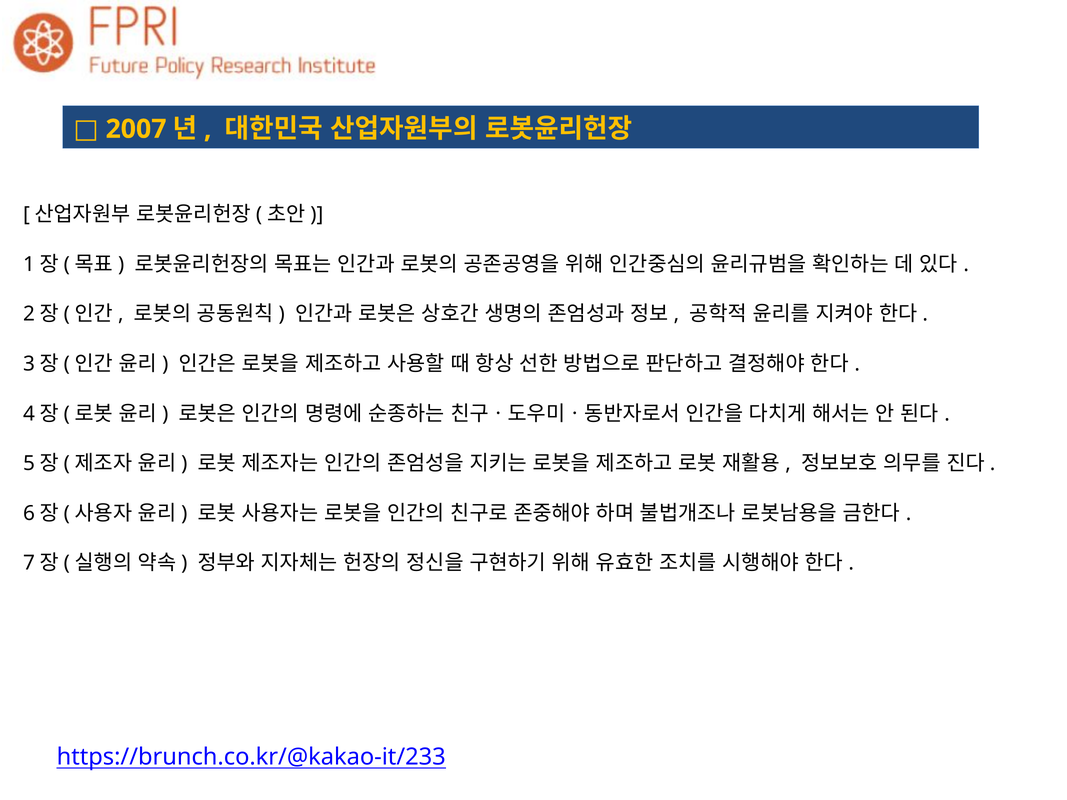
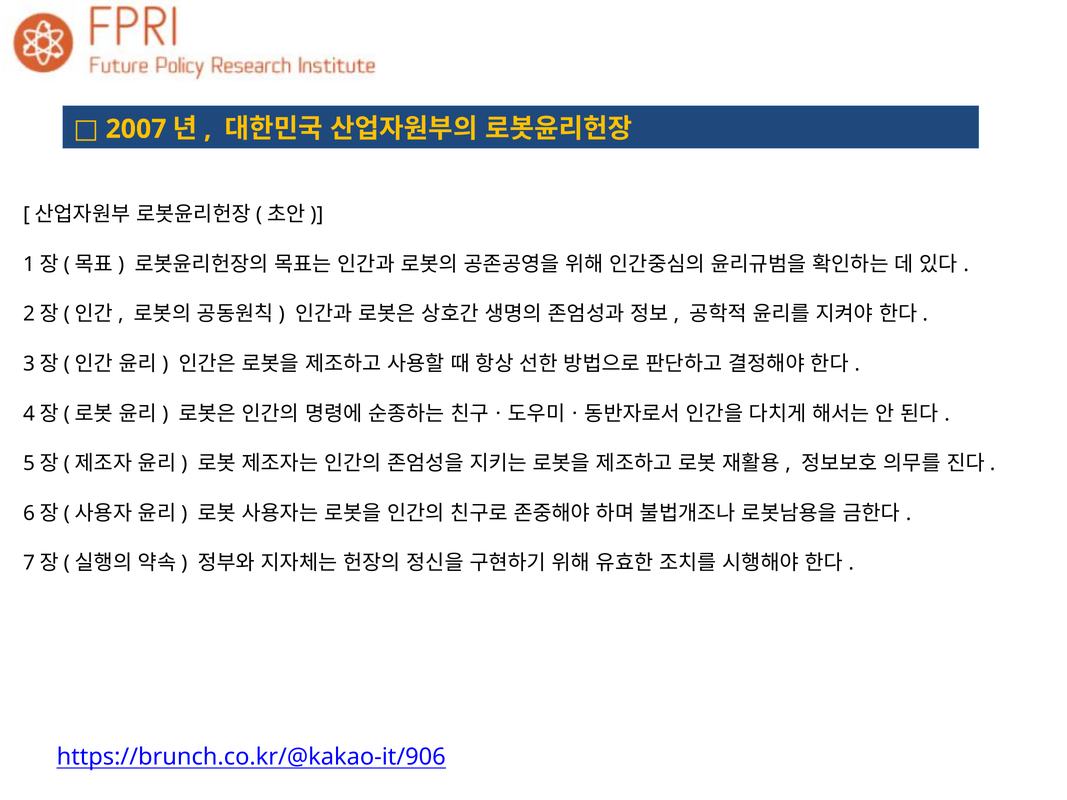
https://brunch.co.kr/@kakao-it/233: https://brunch.co.kr/@kakao-it/233 -> https://brunch.co.kr/@kakao-it/906
